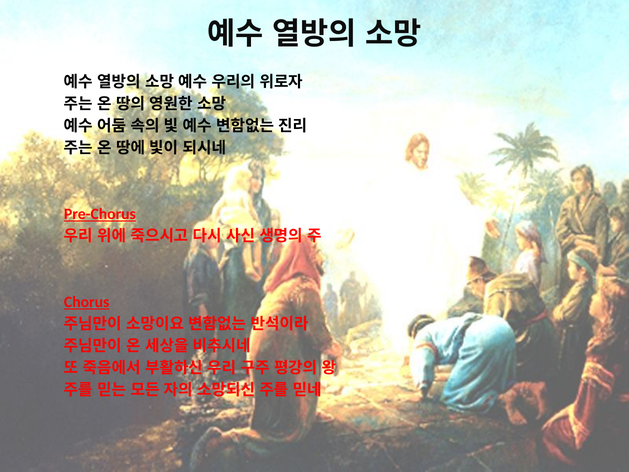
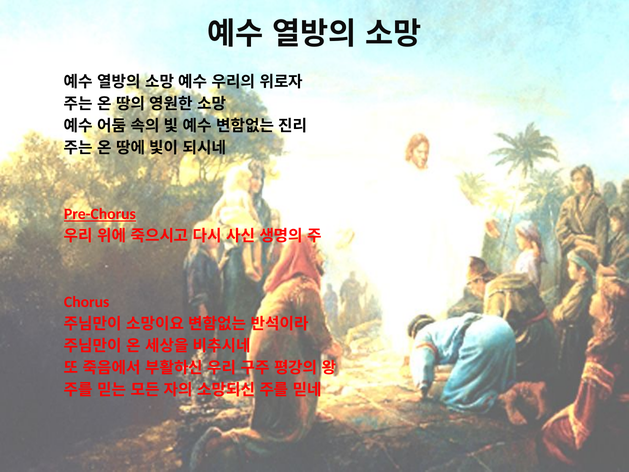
Chorus underline: present -> none
